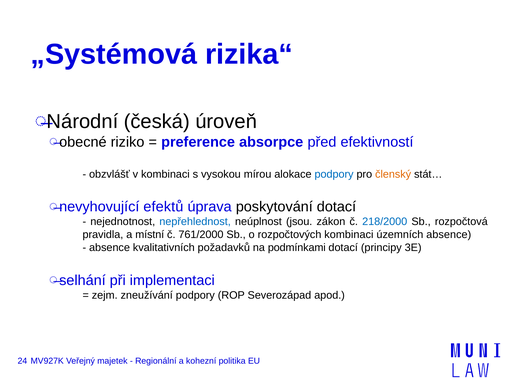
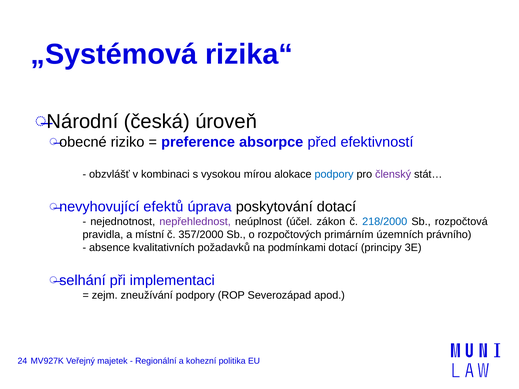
členský colour: orange -> purple
nepřehlednost colour: blue -> purple
jsou: jsou -> účel
761/2000: 761/2000 -> 357/2000
rozpočtových kombinaci: kombinaci -> primárním
územních absence: absence -> právního
